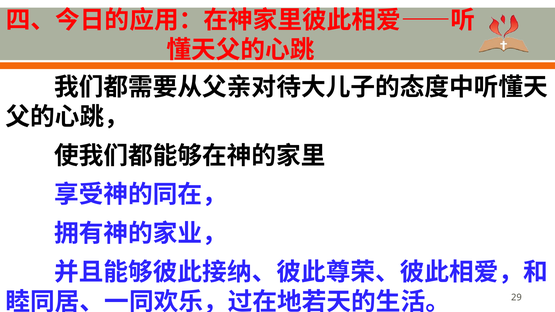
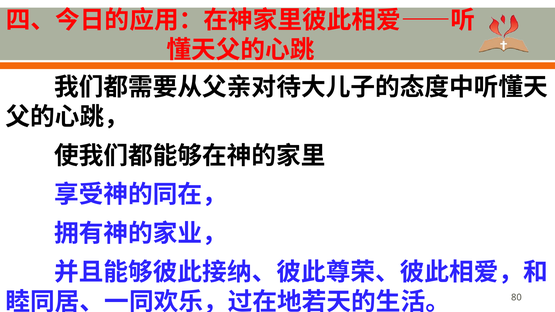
29: 29 -> 80
